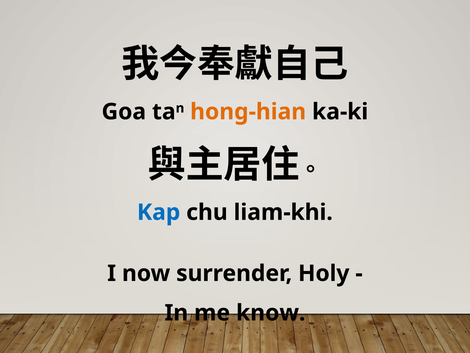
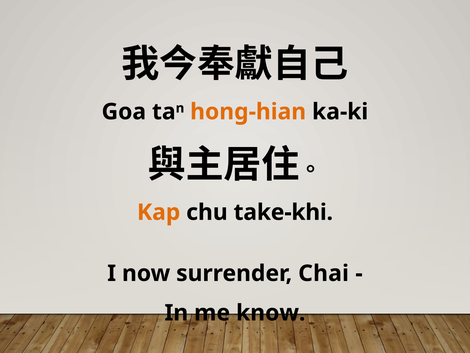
Kap colour: blue -> orange
liam-khi: liam-khi -> take-khi
Holy: Holy -> Chai
